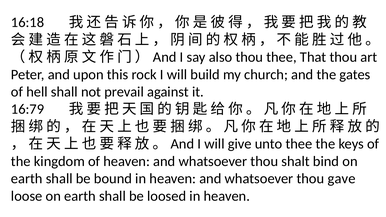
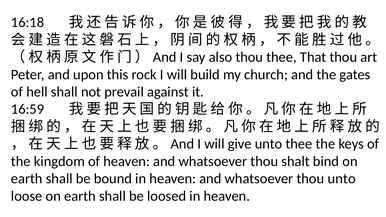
16:79: 16:79 -> 16:59
thou gave: gave -> unto
